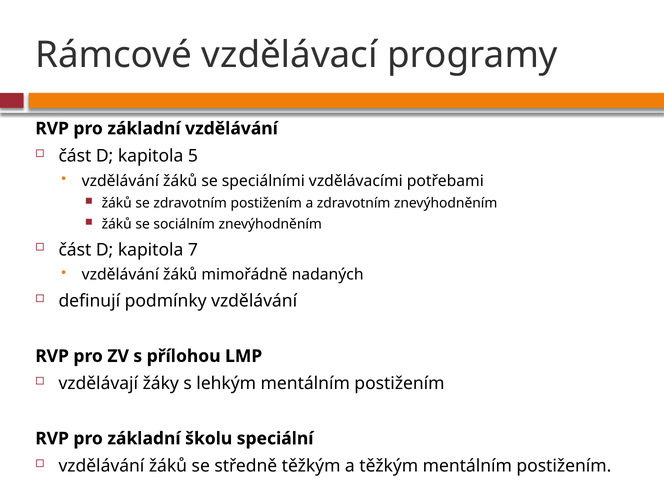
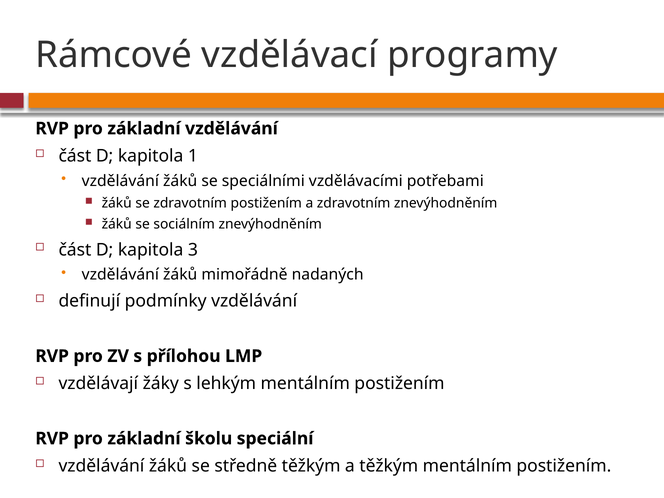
5: 5 -> 1
7: 7 -> 3
